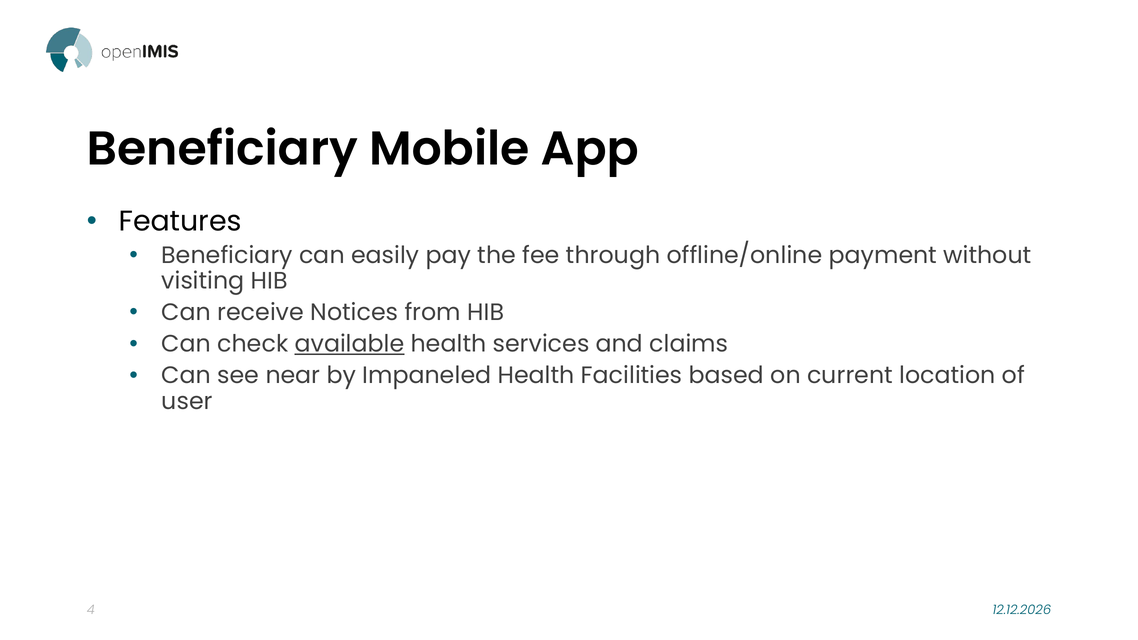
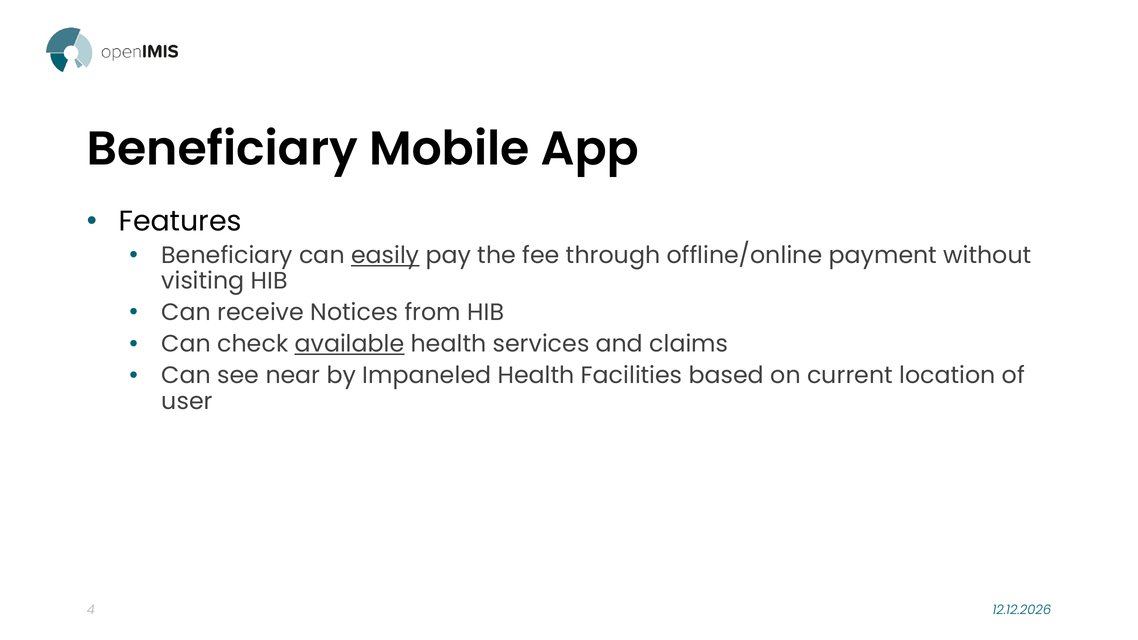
easily underline: none -> present
